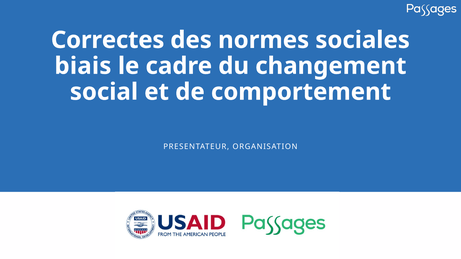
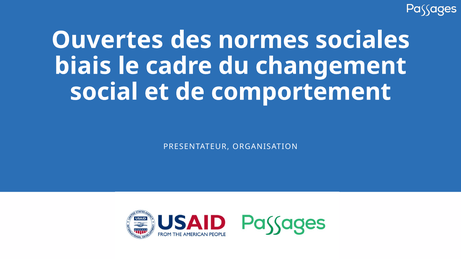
Correctes: Correctes -> Ouvertes
